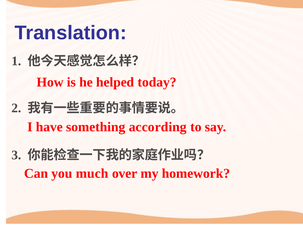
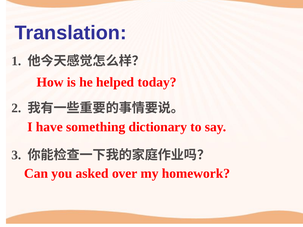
according: according -> dictionary
much: much -> asked
